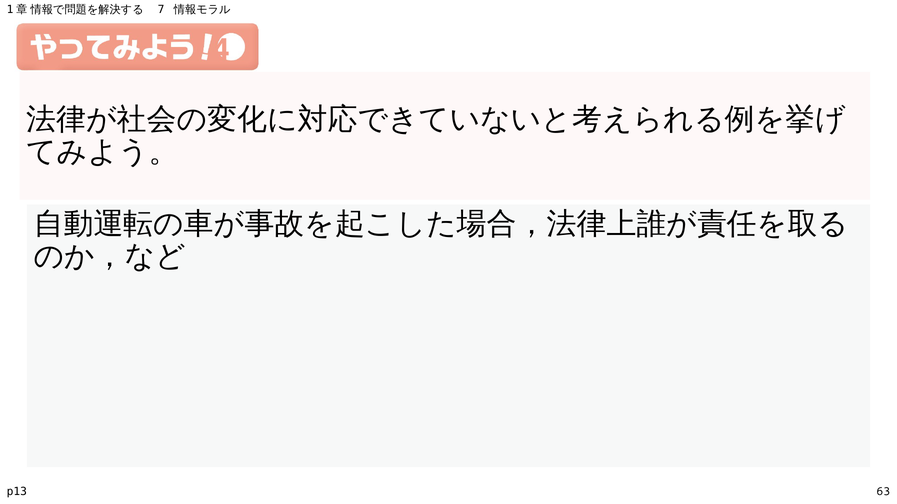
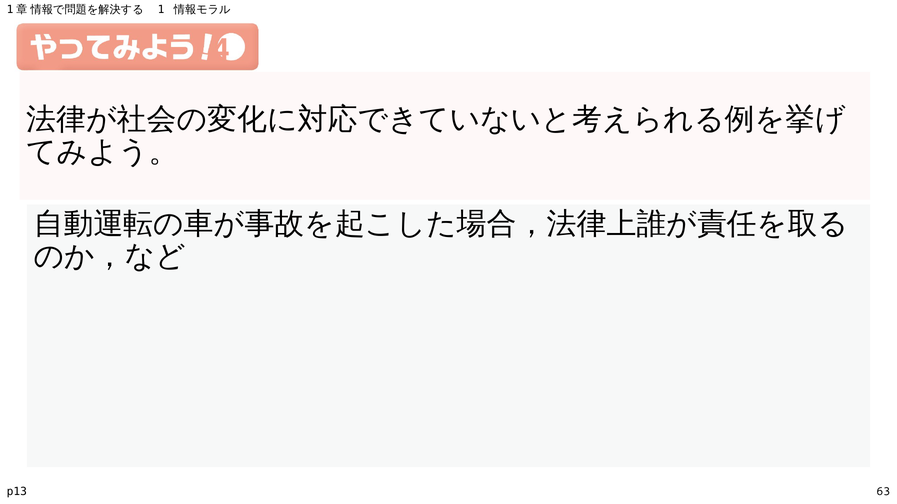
7: 7 -> 1
